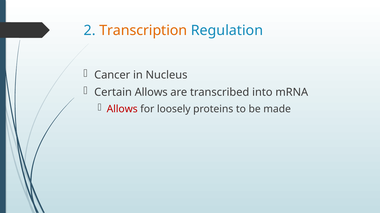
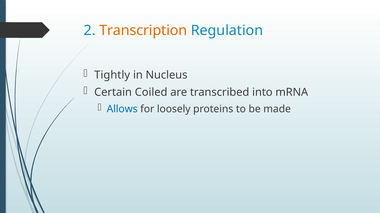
Cancer: Cancer -> Tightly
Certain Allows: Allows -> Coiled
Allows at (122, 109) colour: red -> blue
